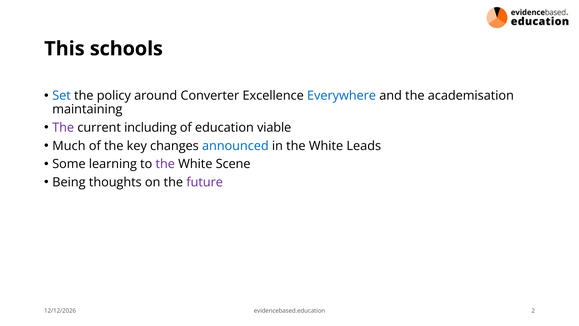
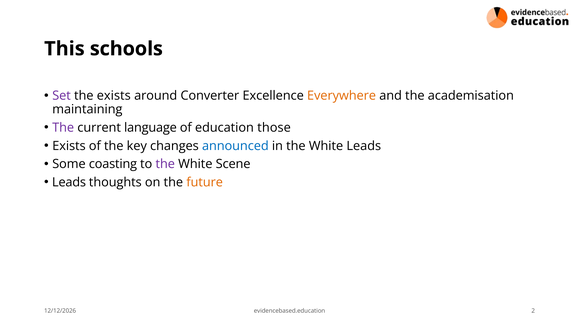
Set colour: blue -> purple
the policy: policy -> exists
Everywhere colour: blue -> orange
including: including -> language
viable: viable -> those
Much at (69, 146): Much -> Exists
learning: learning -> coasting
Being at (69, 182): Being -> Leads
future colour: purple -> orange
